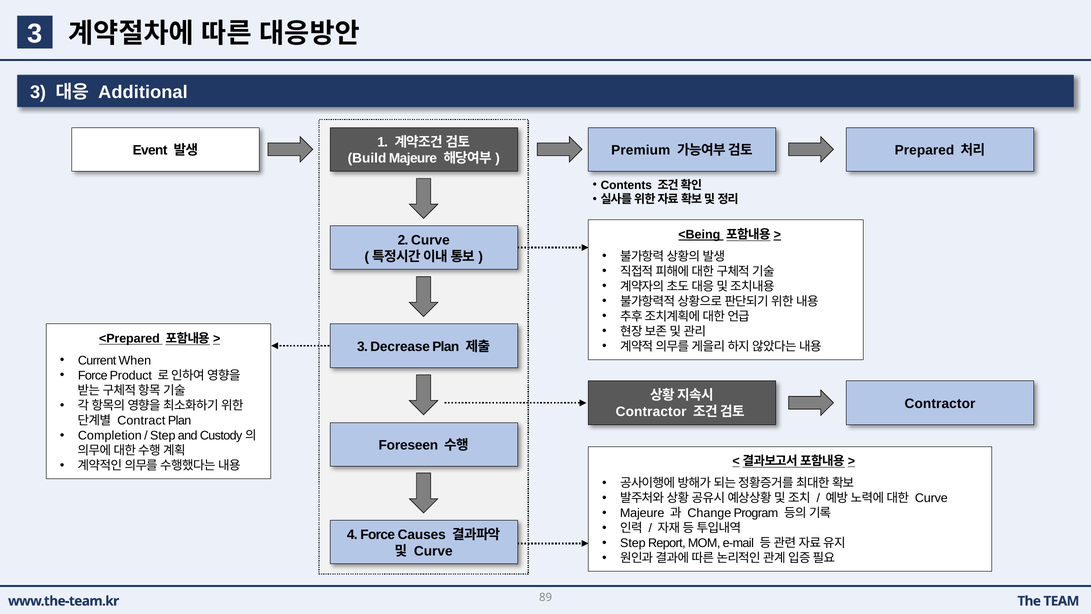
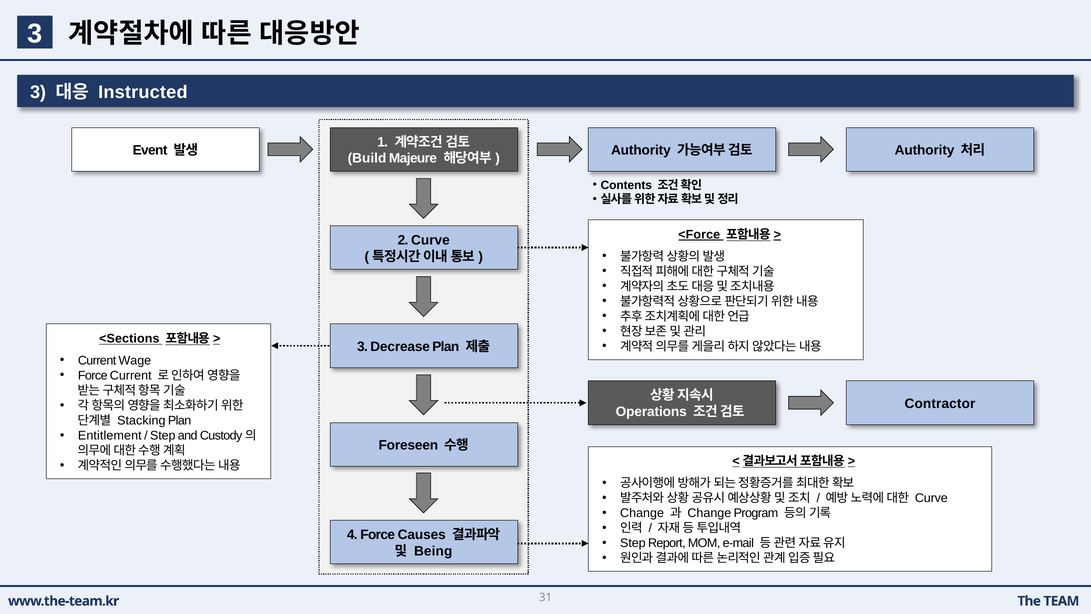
Additional: Additional -> Instructed
Premium at (641, 150): Premium -> Authority
Prepared at (924, 150): Prepared -> Authority
<Being: <Being -> <Force
<Prepared: <Prepared -> <Sections
When: When -> Wage
Force Product: Product -> Current
Contractor at (651, 412): Contractor -> Operations
Contract: Contract -> Stacking
Completion: Completion -> Entitlement
Majeure at (642, 513): Majeure -> Change
Curve at (433, 551): Curve -> Being
89: 89 -> 31
